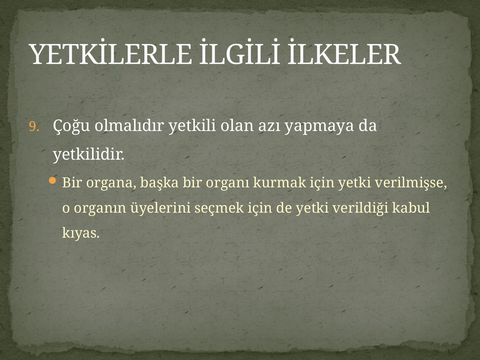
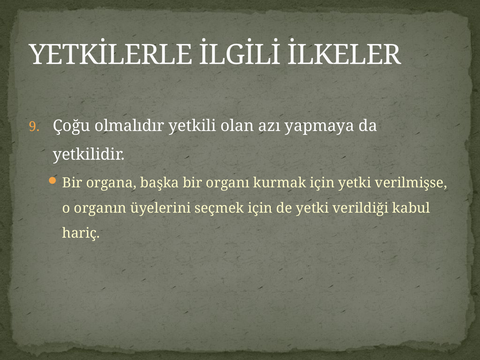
kıyas: kıyas -> hariç
